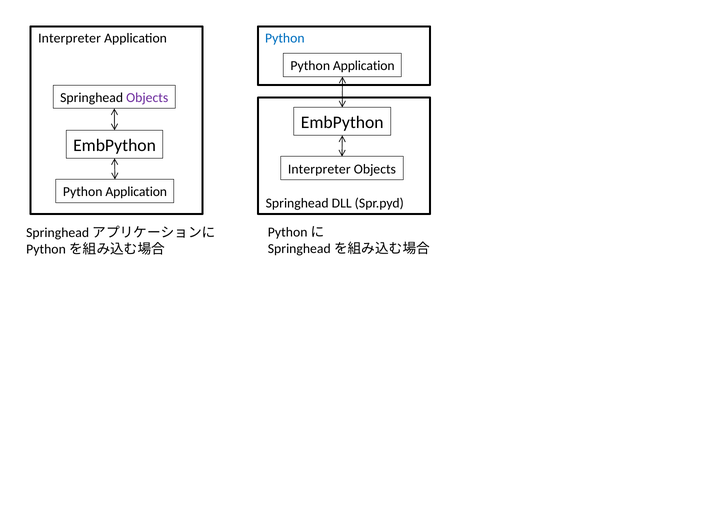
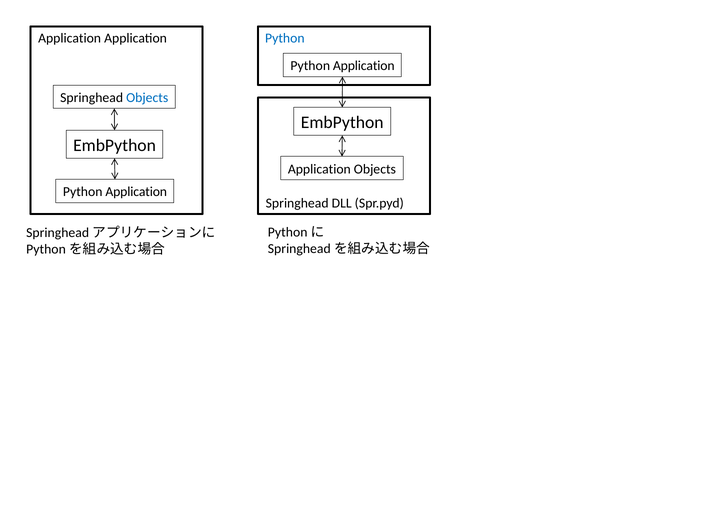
Interpreter at (70, 38): Interpreter -> Application
Objects at (147, 98) colour: purple -> blue
Interpreter at (319, 169): Interpreter -> Application
